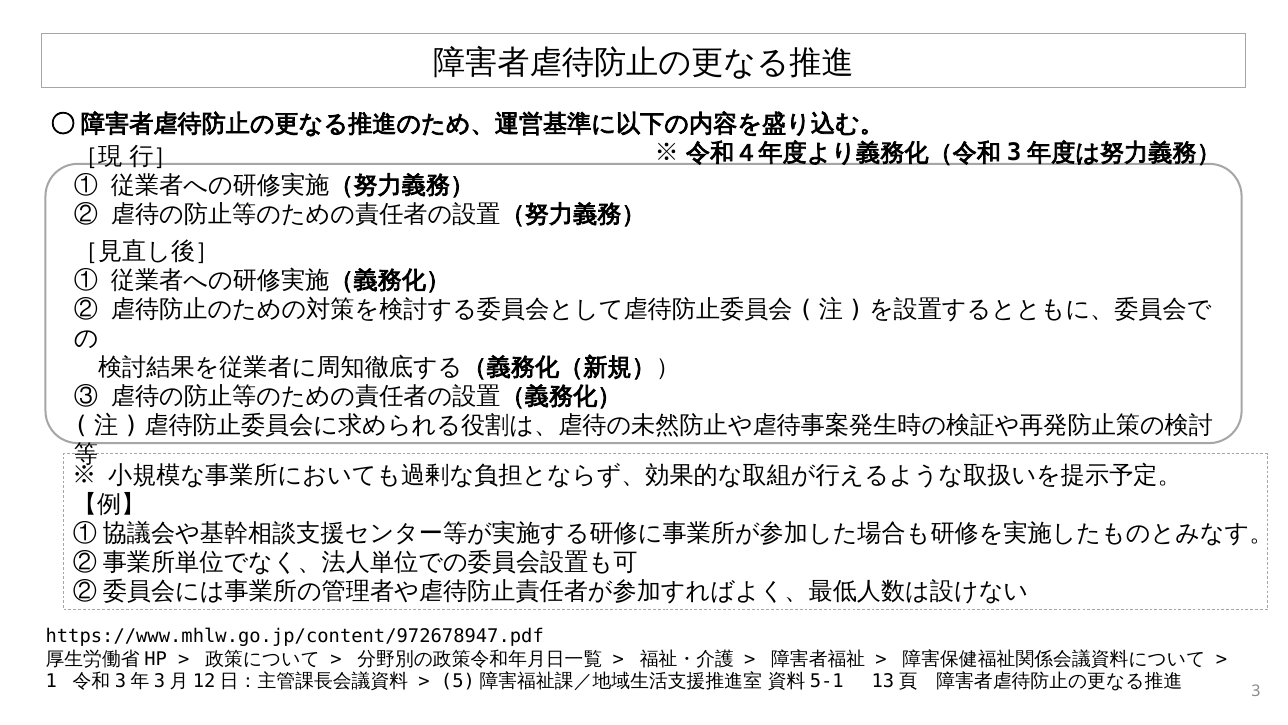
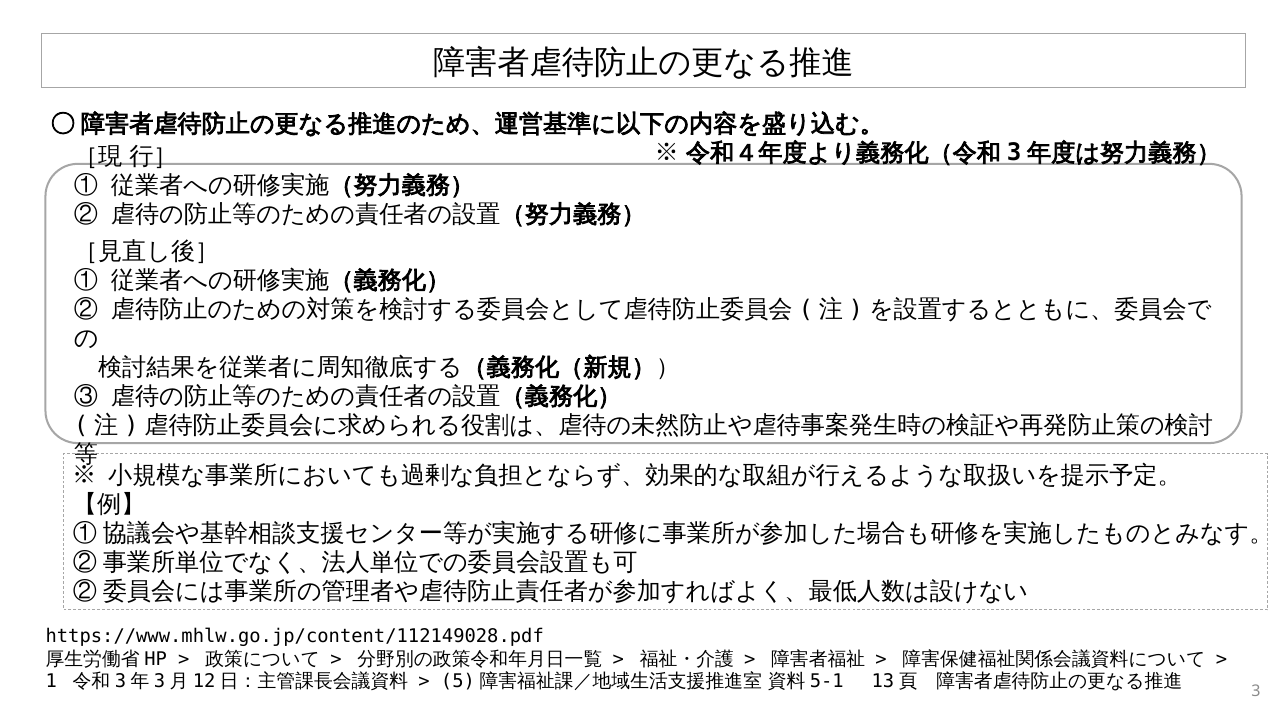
https://www.mhlw.go.jp/content/972678947.pdf: https://www.mhlw.go.jp/content/972678947.pdf -> https://www.mhlw.go.jp/content/112149028.pdf
